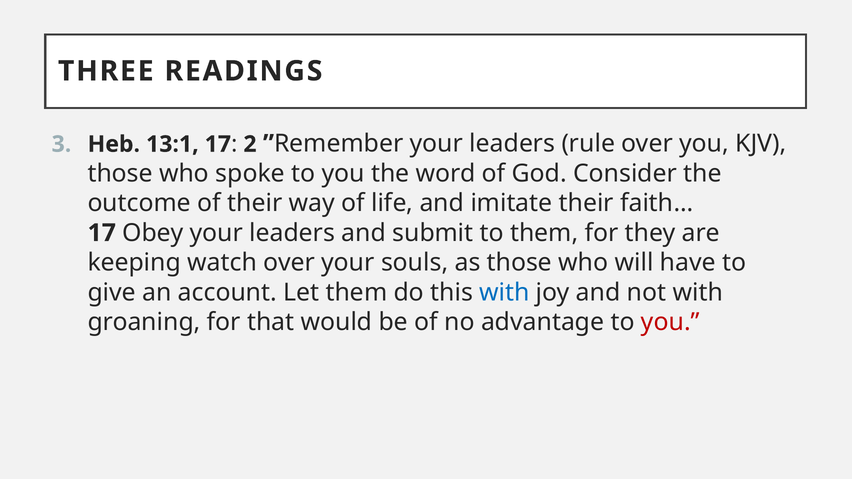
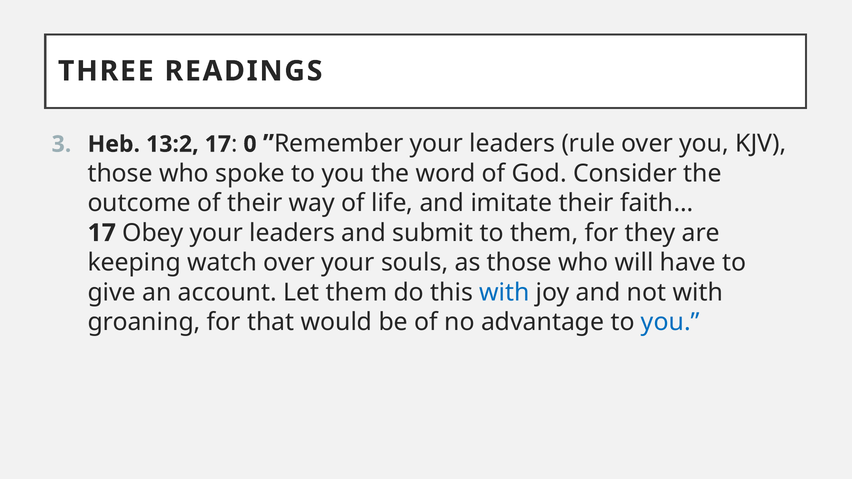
13:1: 13:1 -> 13:2
2: 2 -> 0
you at (670, 322) colour: red -> blue
